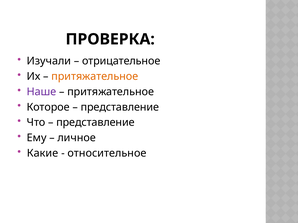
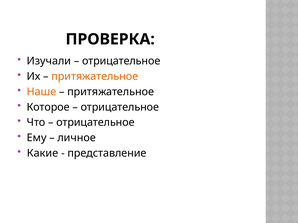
Наше colour: purple -> orange
представление at (120, 107): представление -> отрицательное
представление at (95, 123): представление -> отрицательное
относительное: относительное -> представление
